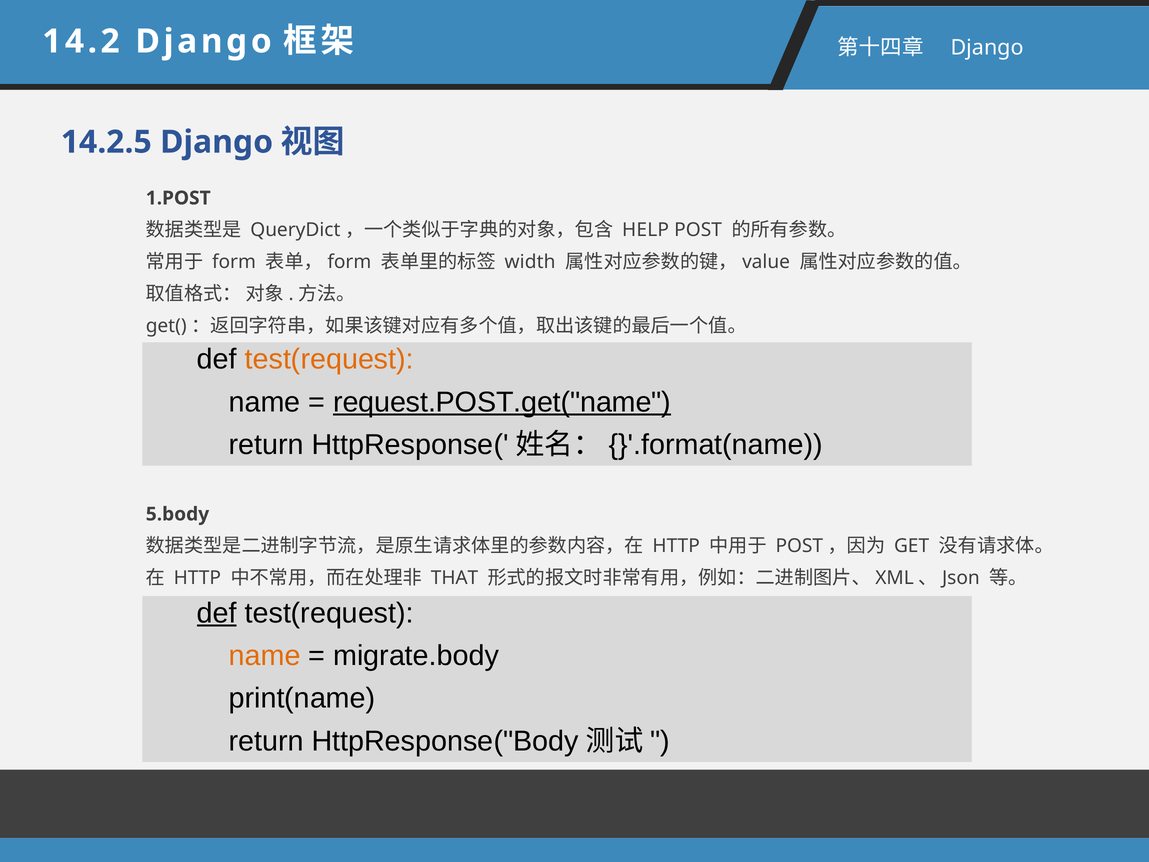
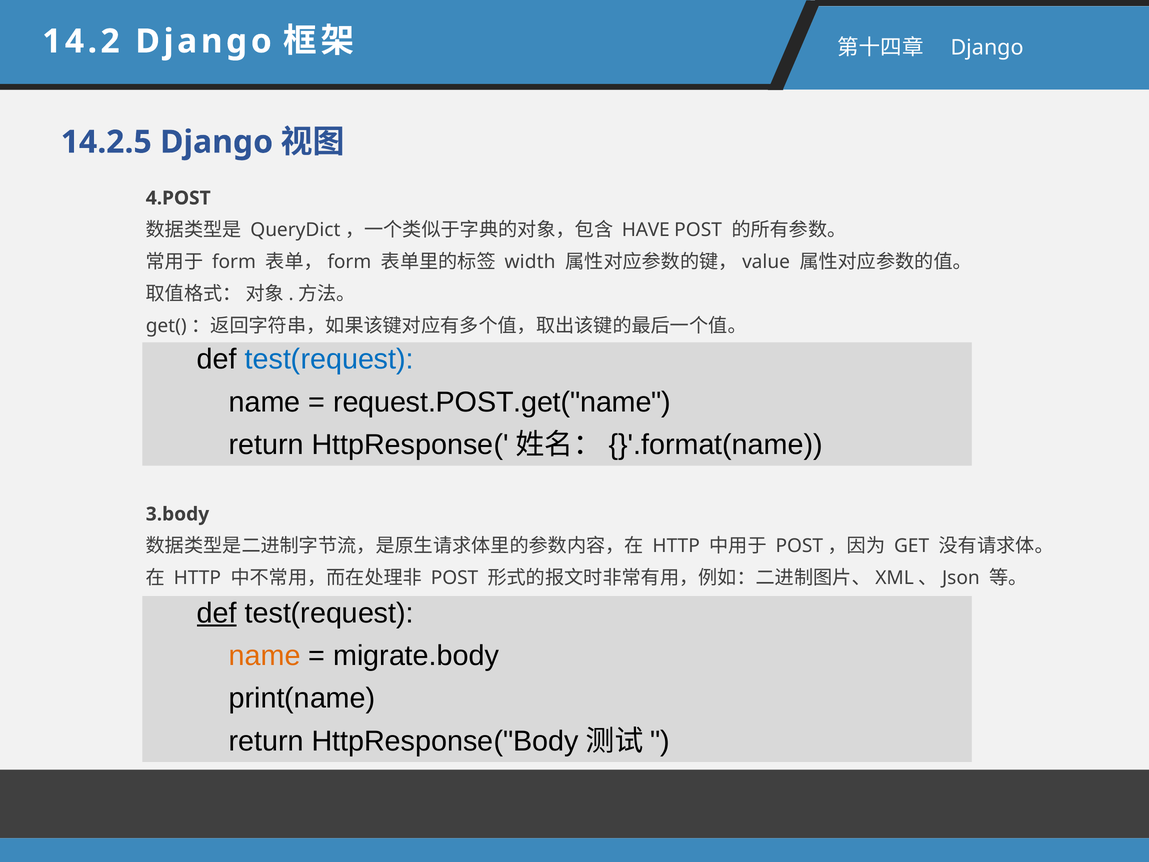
1.POST: 1.POST -> 4.POST
HELP: HELP -> HAVE
test(request at (329, 359) colour: orange -> blue
request.POST.get("name underline: present -> none
5.body: 5.body -> 3.body
THAT at (455, 578): THAT -> POST
